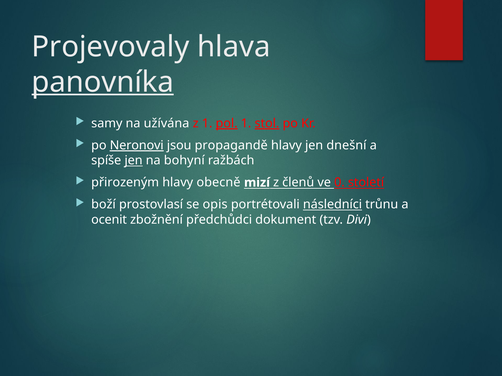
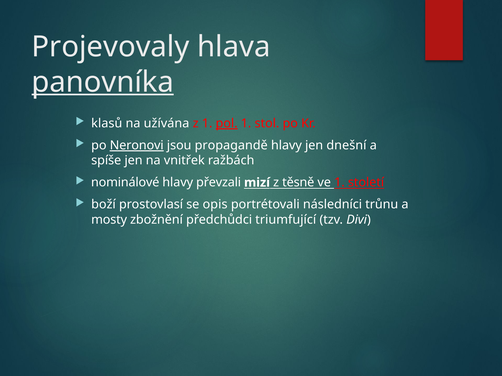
samy: samy -> klasů
stol underline: present -> none
jen at (134, 161) underline: present -> none
bohyní: bohyní -> vnitřek
přirozeným: přirozeným -> nominálové
obecně: obecně -> převzali
členů: členů -> těsně
ve 0: 0 -> 1
následníci underline: present -> none
ocenit: ocenit -> mosty
dokument: dokument -> triumfující
